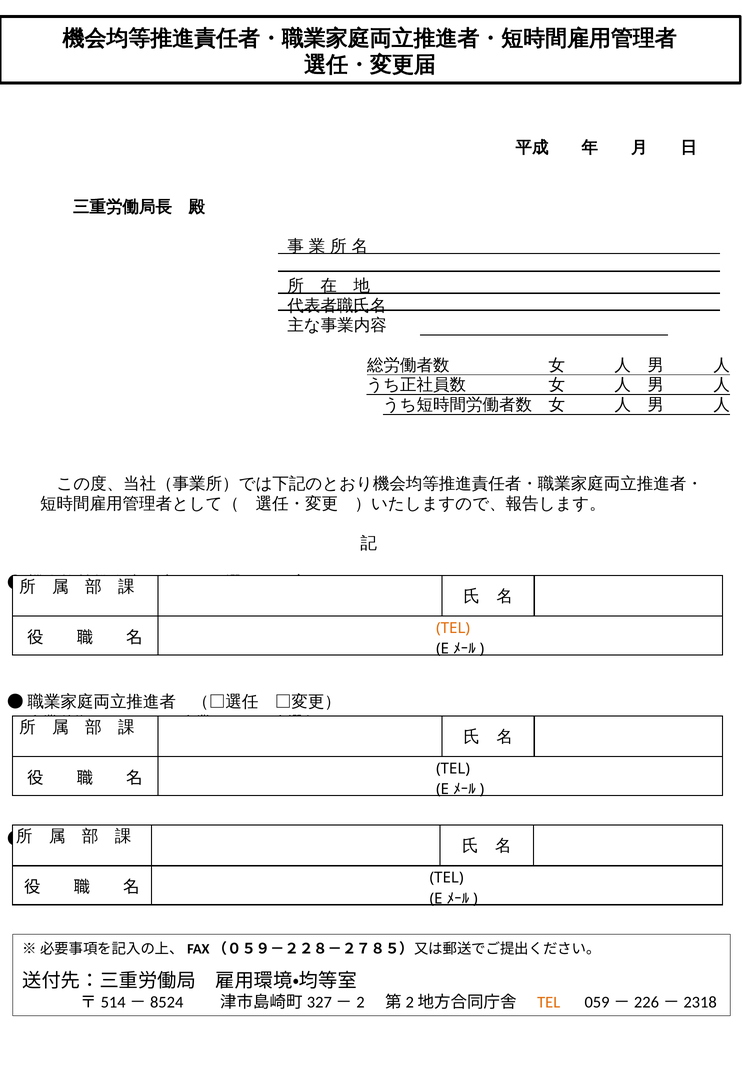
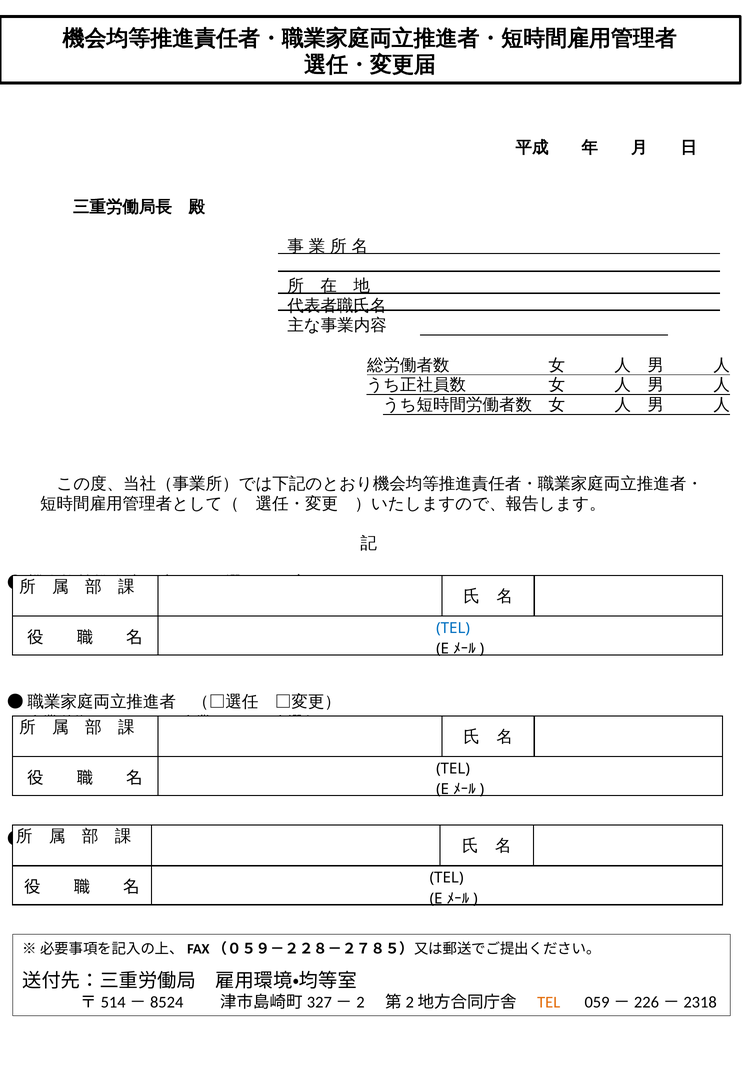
TEL at (453, 628) colour: orange -> blue
